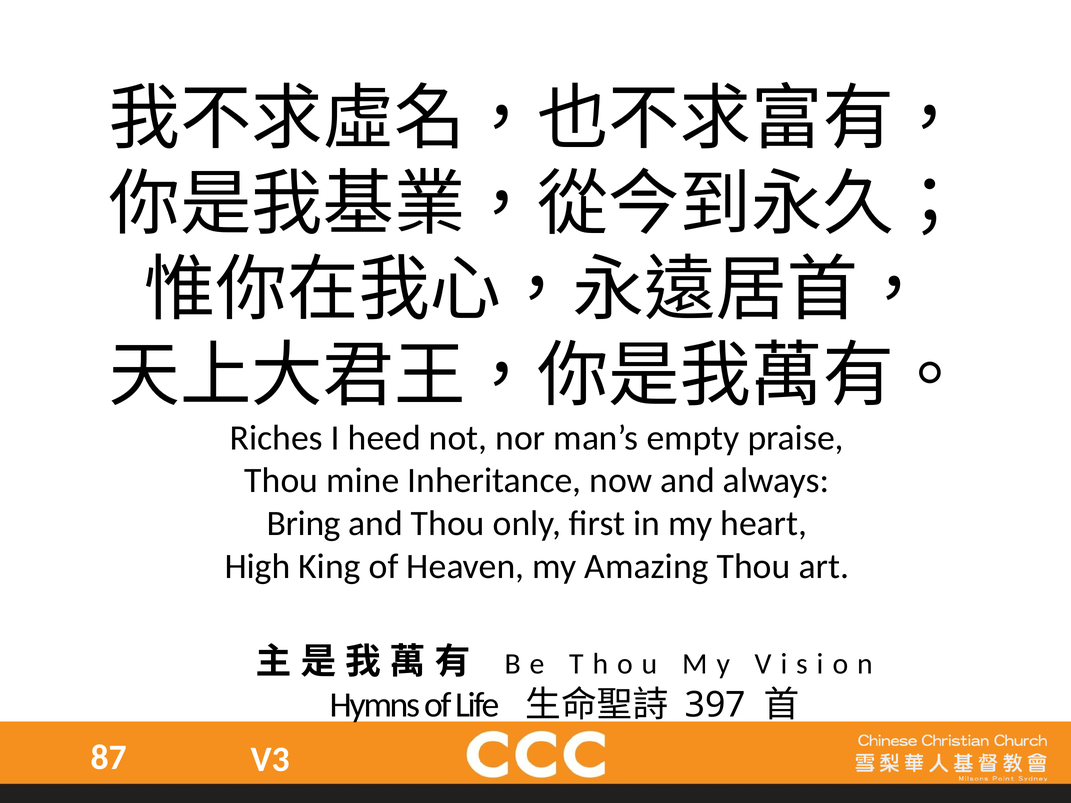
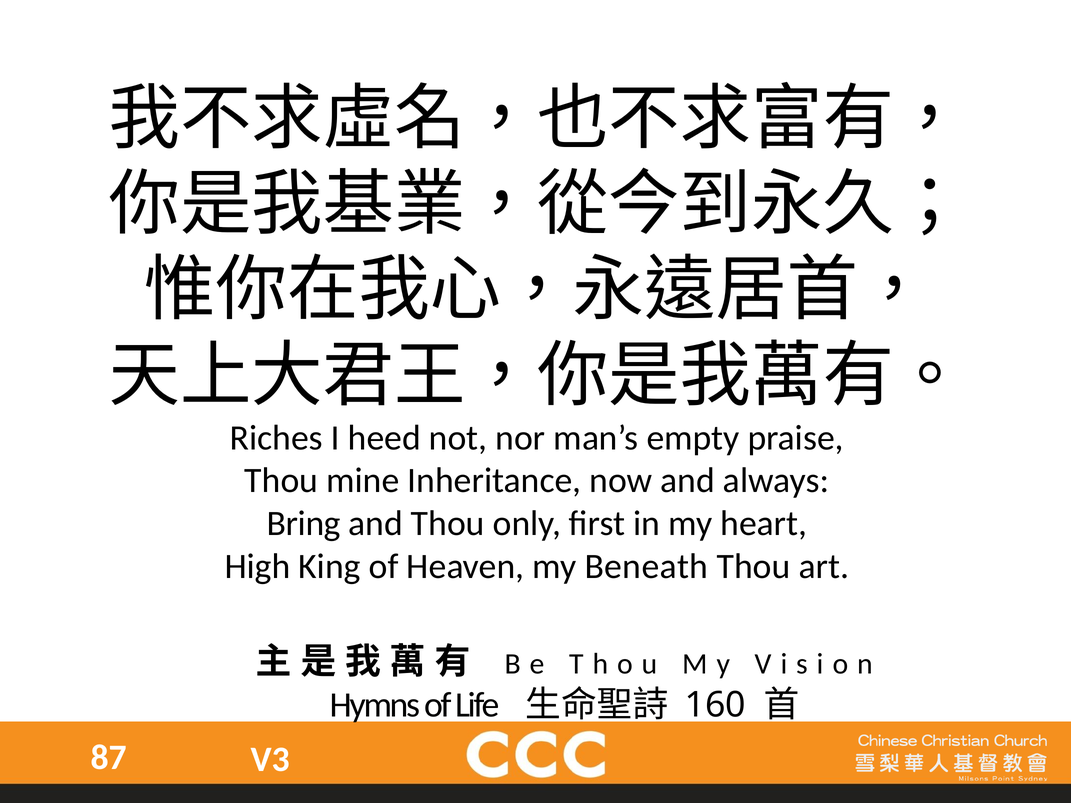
Amazing: Amazing -> Beneath
397: 397 -> 160
